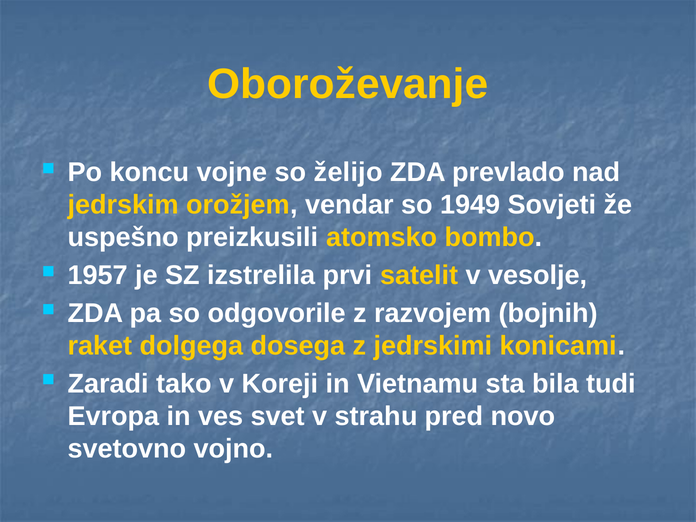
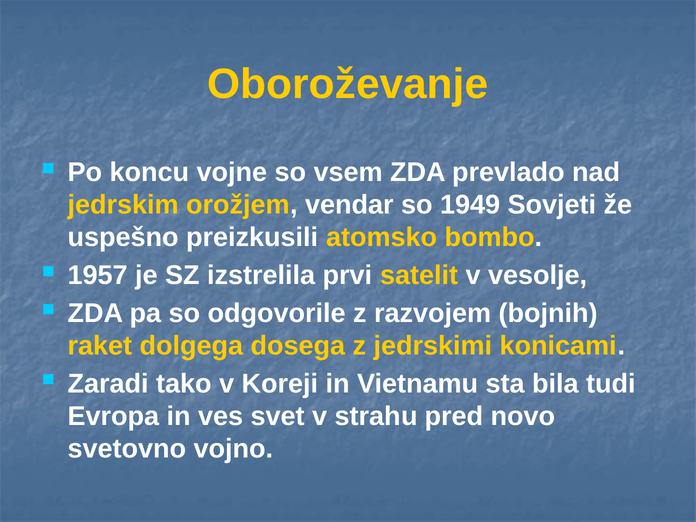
želijo: želijo -> vsem
